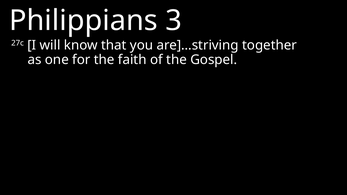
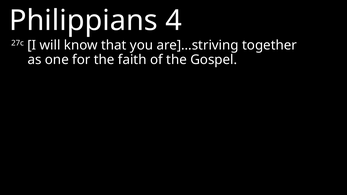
3: 3 -> 4
